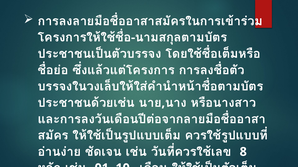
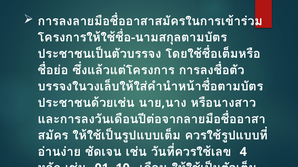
8 at (243, 152): 8 -> 4
